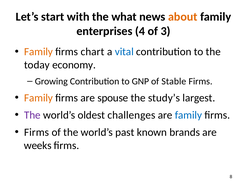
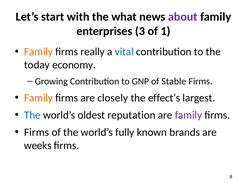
about colour: orange -> purple
4: 4 -> 3
3: 3 -> 1
chart: chart -> really
spouse: spouse -> closely
study’s: study’s -> effect’s
The at (32, 115) colour: purple -> blue
challenges: challenges -> reputation
family at (188, 115) colour: blue -> purple
past: past -> fully
